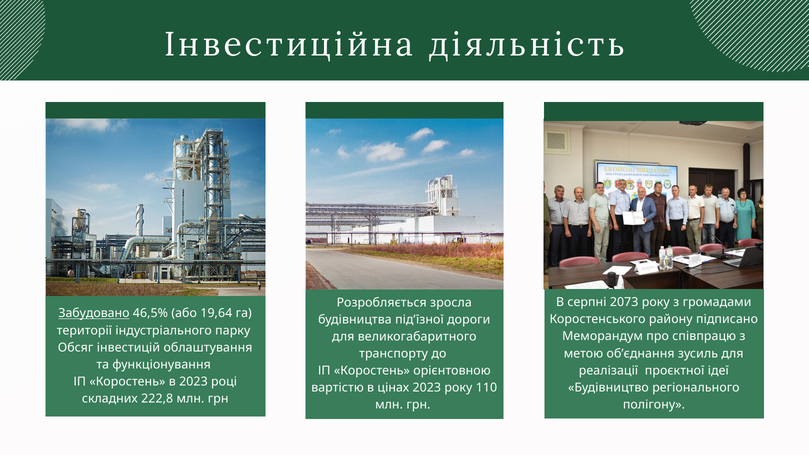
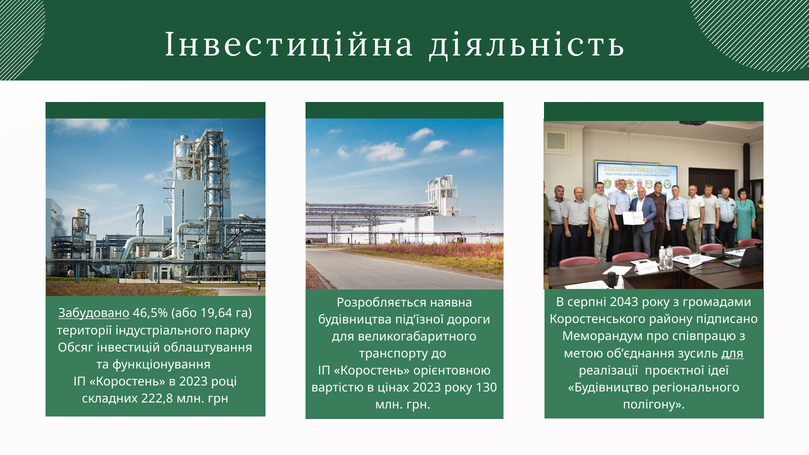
2073: 2073 -> 2043
зросла: зросла -> наявна
для at (733, 353) underline: none -> present
110: 110 -> 130
